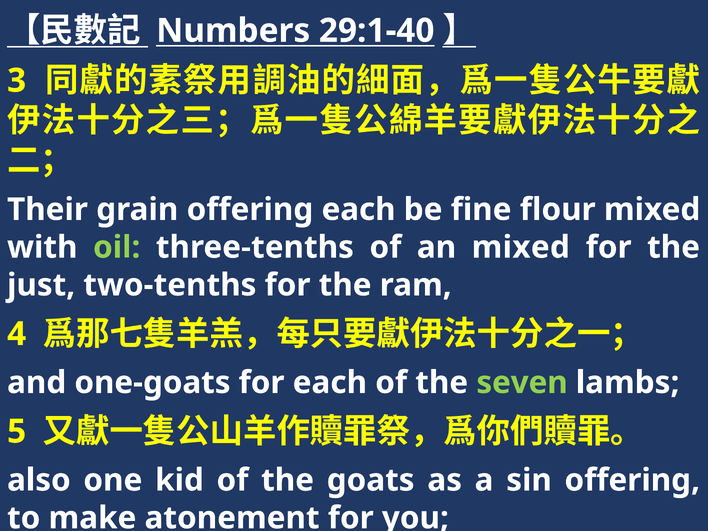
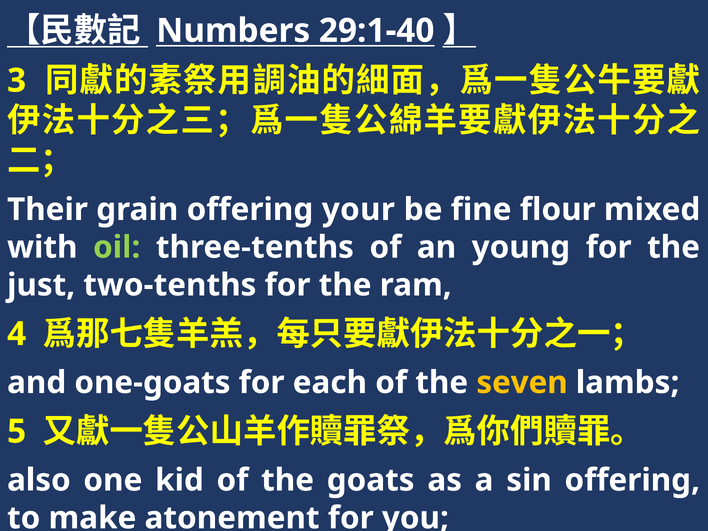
offering each: each -> your
an mixed: mixed -> young
seven colour: light green -> yellow
